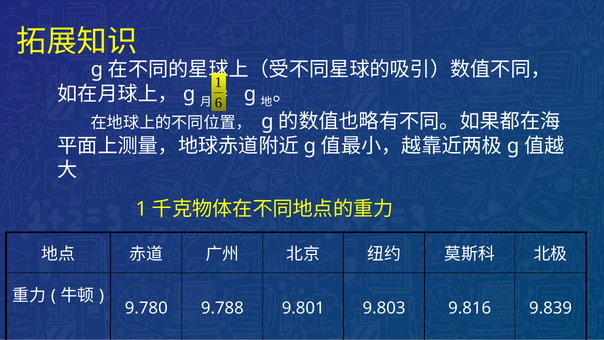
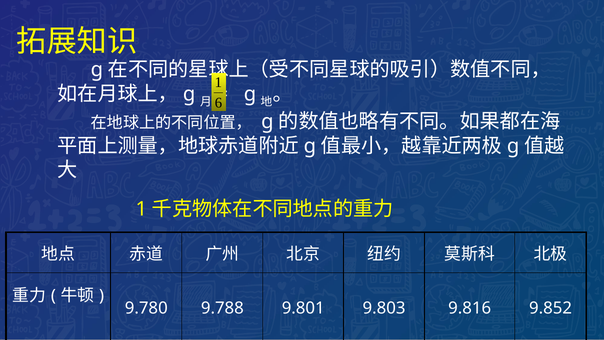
9.839: 9.839 -> 9.852
